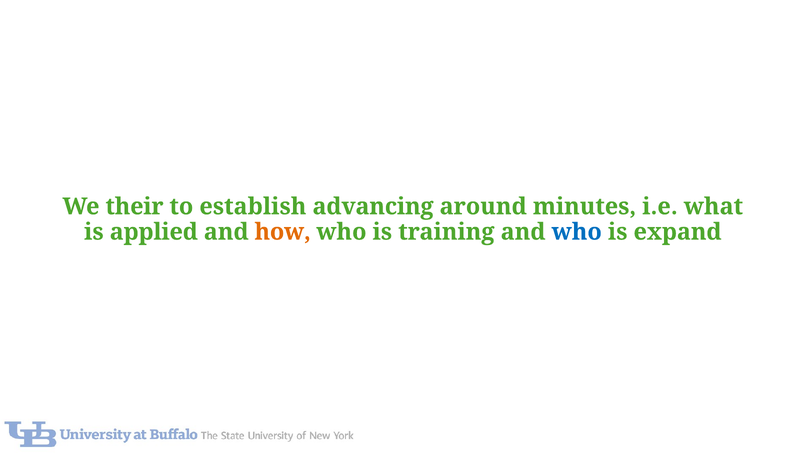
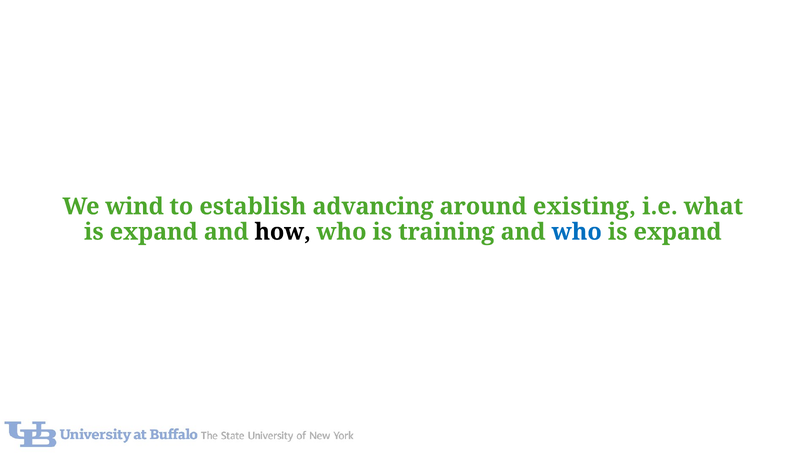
their: their -> wind
minutes: minutes -> existing
applied at (154, 232): applied -> expand
how colour: orange -> black
